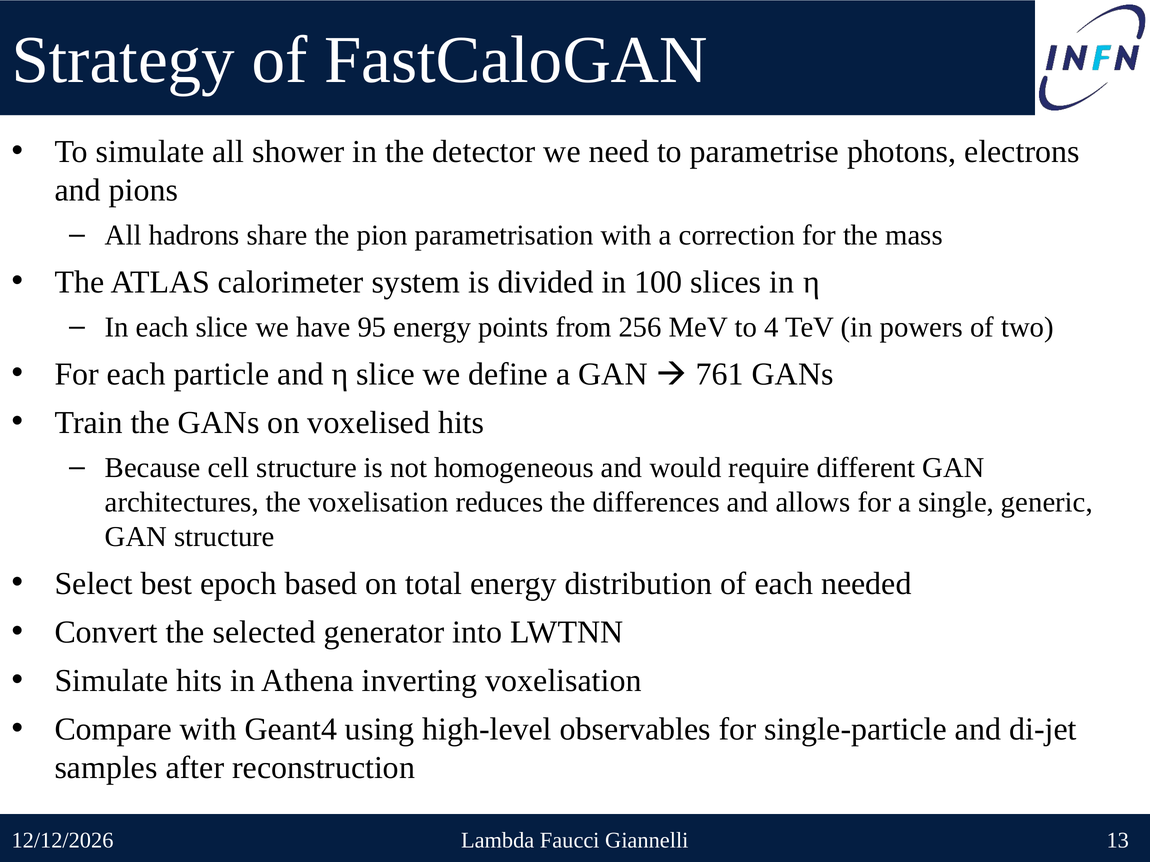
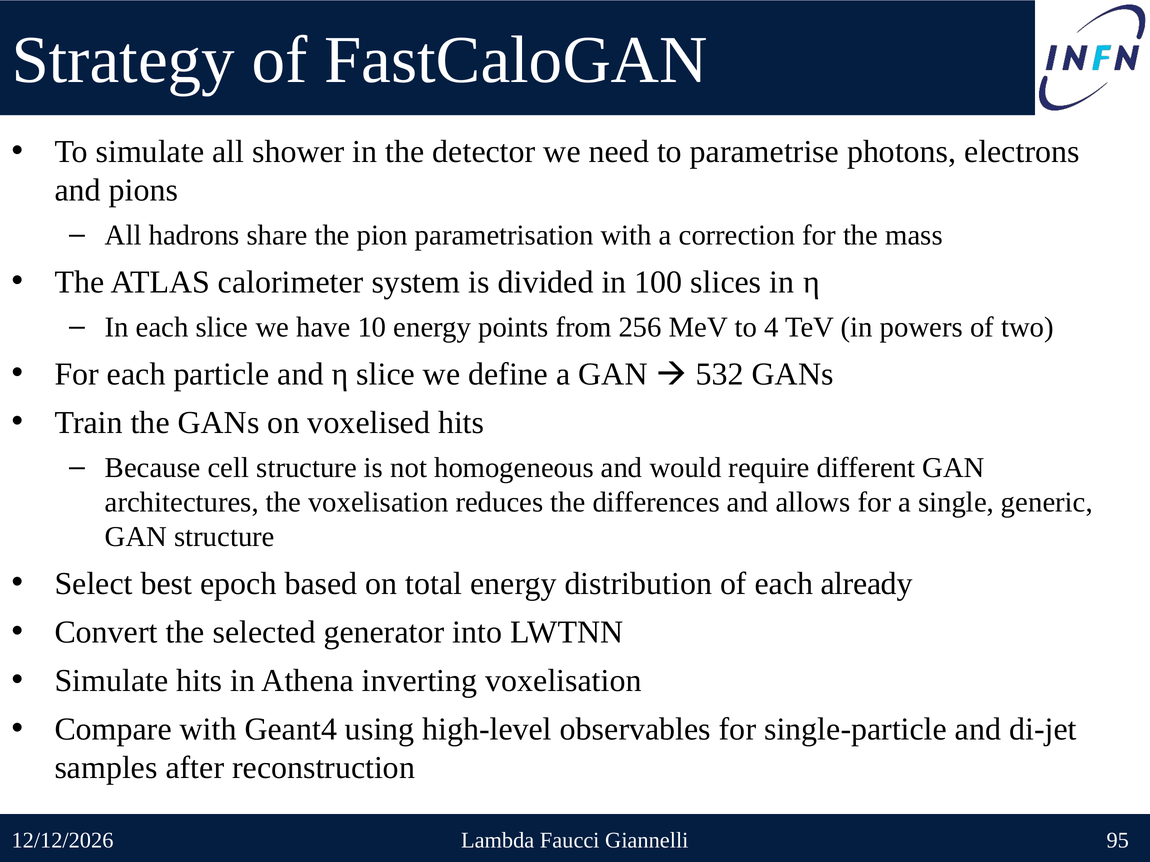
95: 95 -> 10
761: 761 -> 532
needed: needed -> already
13: 13 -> 95
